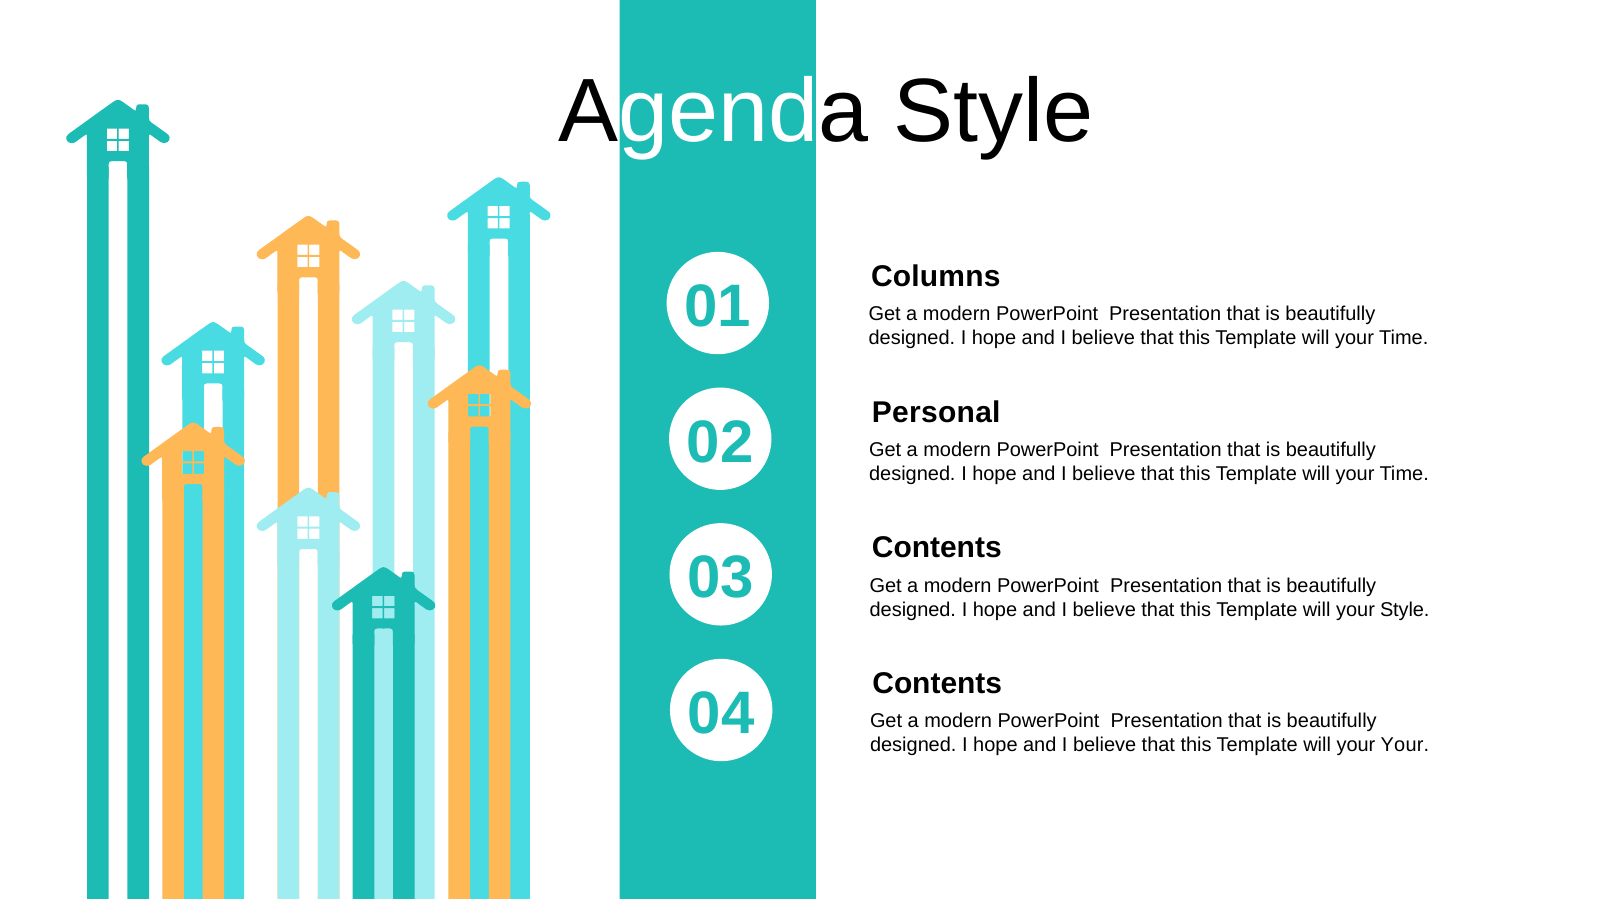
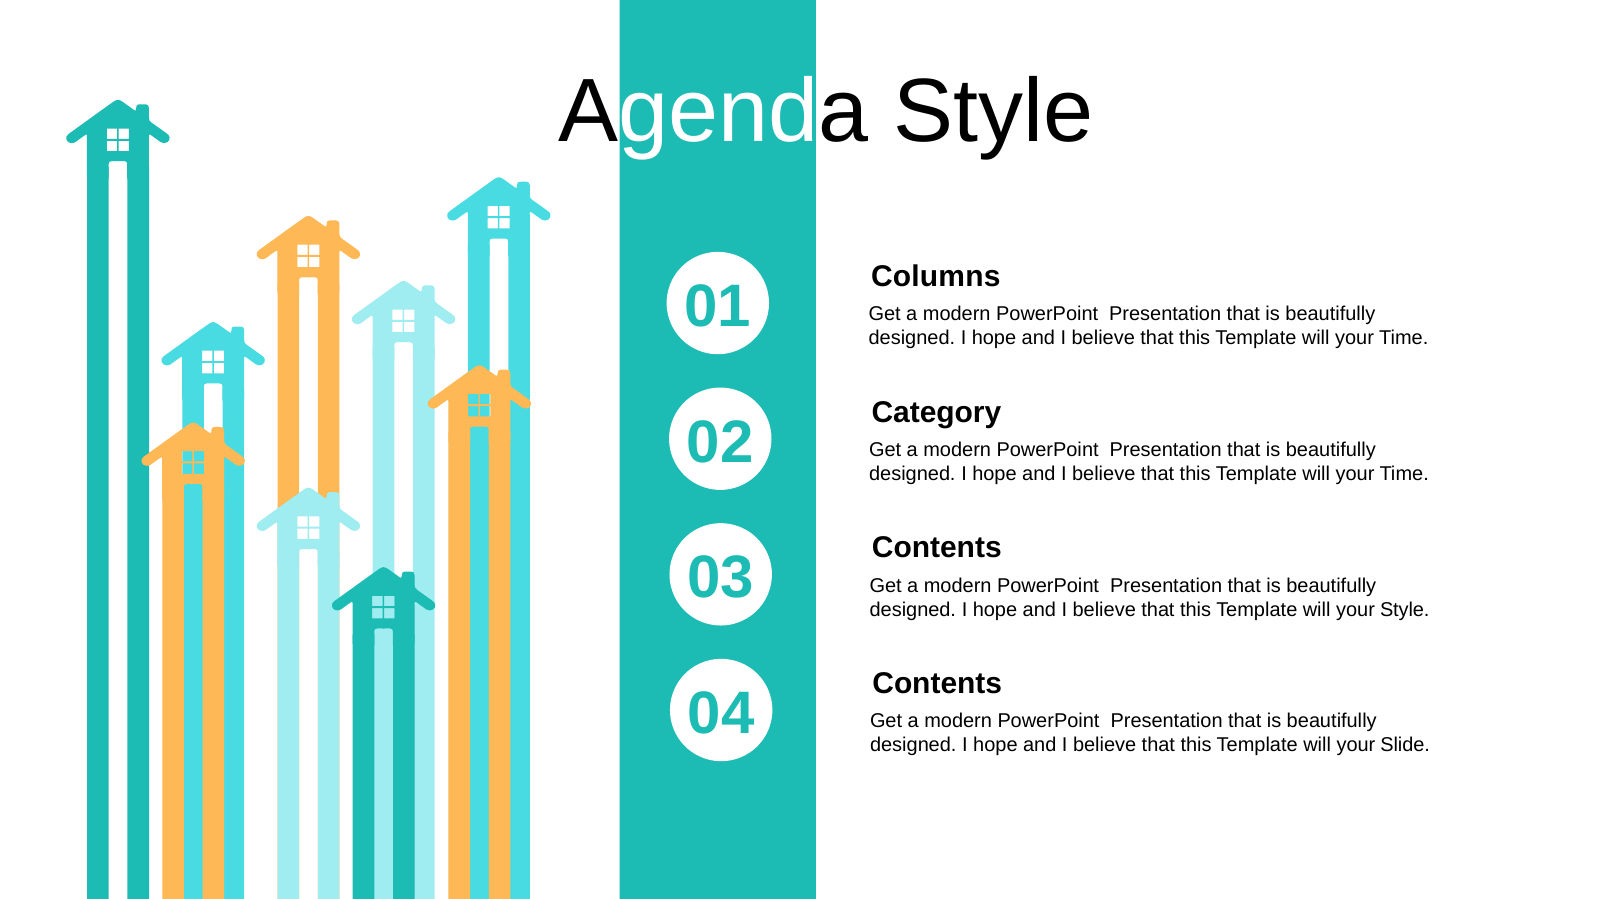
Personal: Personal -> Category
your Your: Your -> Slide
